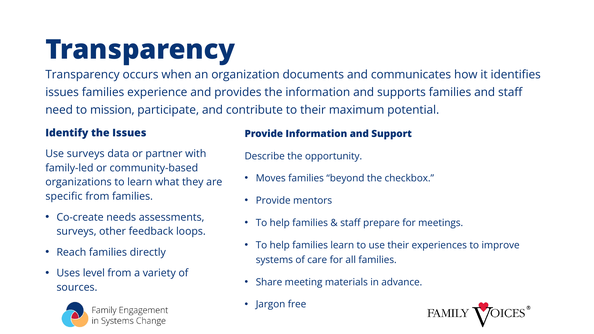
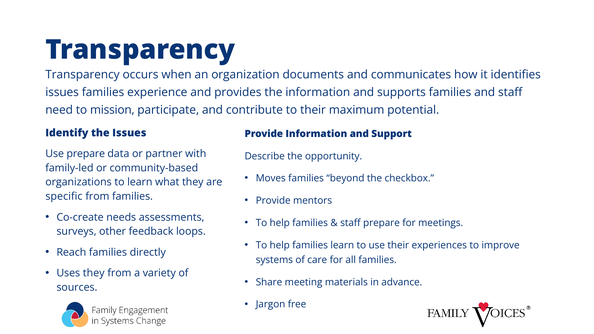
Use surveys: surveys -> prepare
Uses level: level -> they
